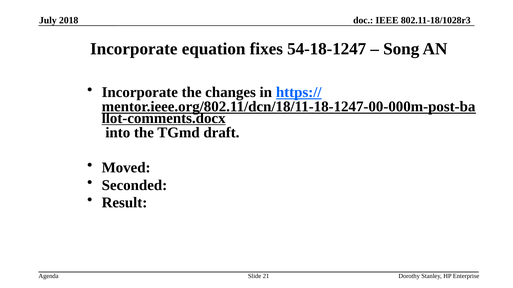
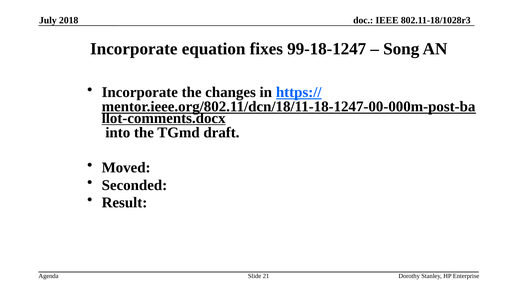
54-18-1247: 54-18-1247 -> 99-18-1247
